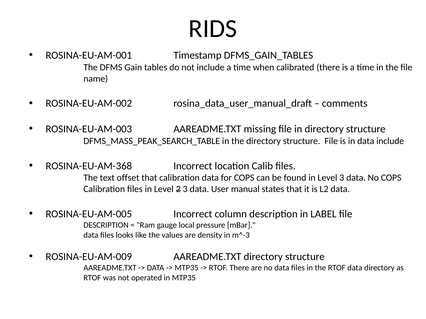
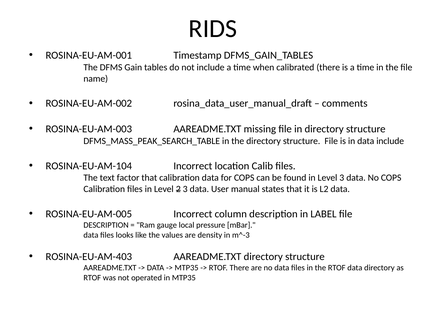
ROSINA-EU-AM-368: ROSINA-EU-AM-368 -> ROSINA-EU-AM-104
offset: offset -> factor
ROSINA-EU-AM-009: ROSINA-EU-AM-009 -> ROSINA-EU-AM-403
